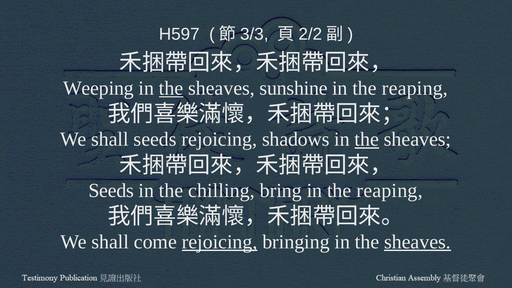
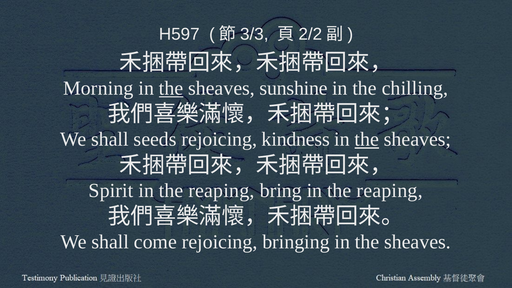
Weeping: Weeping -> Morning
reaping at (415, 88): reaping -> chilling
shadows: shadows -> kindness
Seeds at (111, 191): Seeds -> Spirit
chilling at (222, 191): chilling -> reaping
rejoicing at (220, 242) underline: present -> none
sheaves at (418, 242) underline: present -> none
